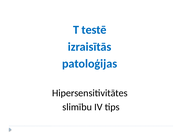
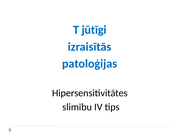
testē: testē -> jūtīgi
